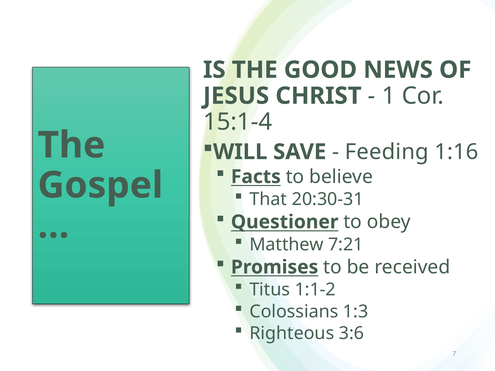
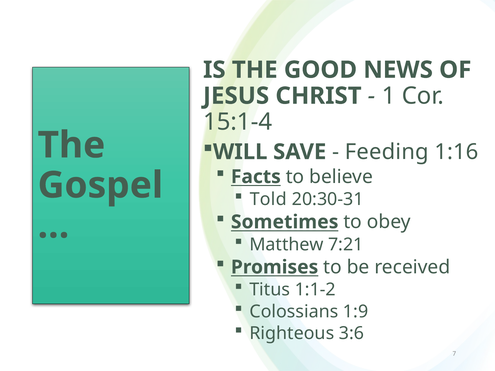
That: That -> Told
Questioner: Questioner -> Sometimes
1:3: 1:3 -> 1:9
